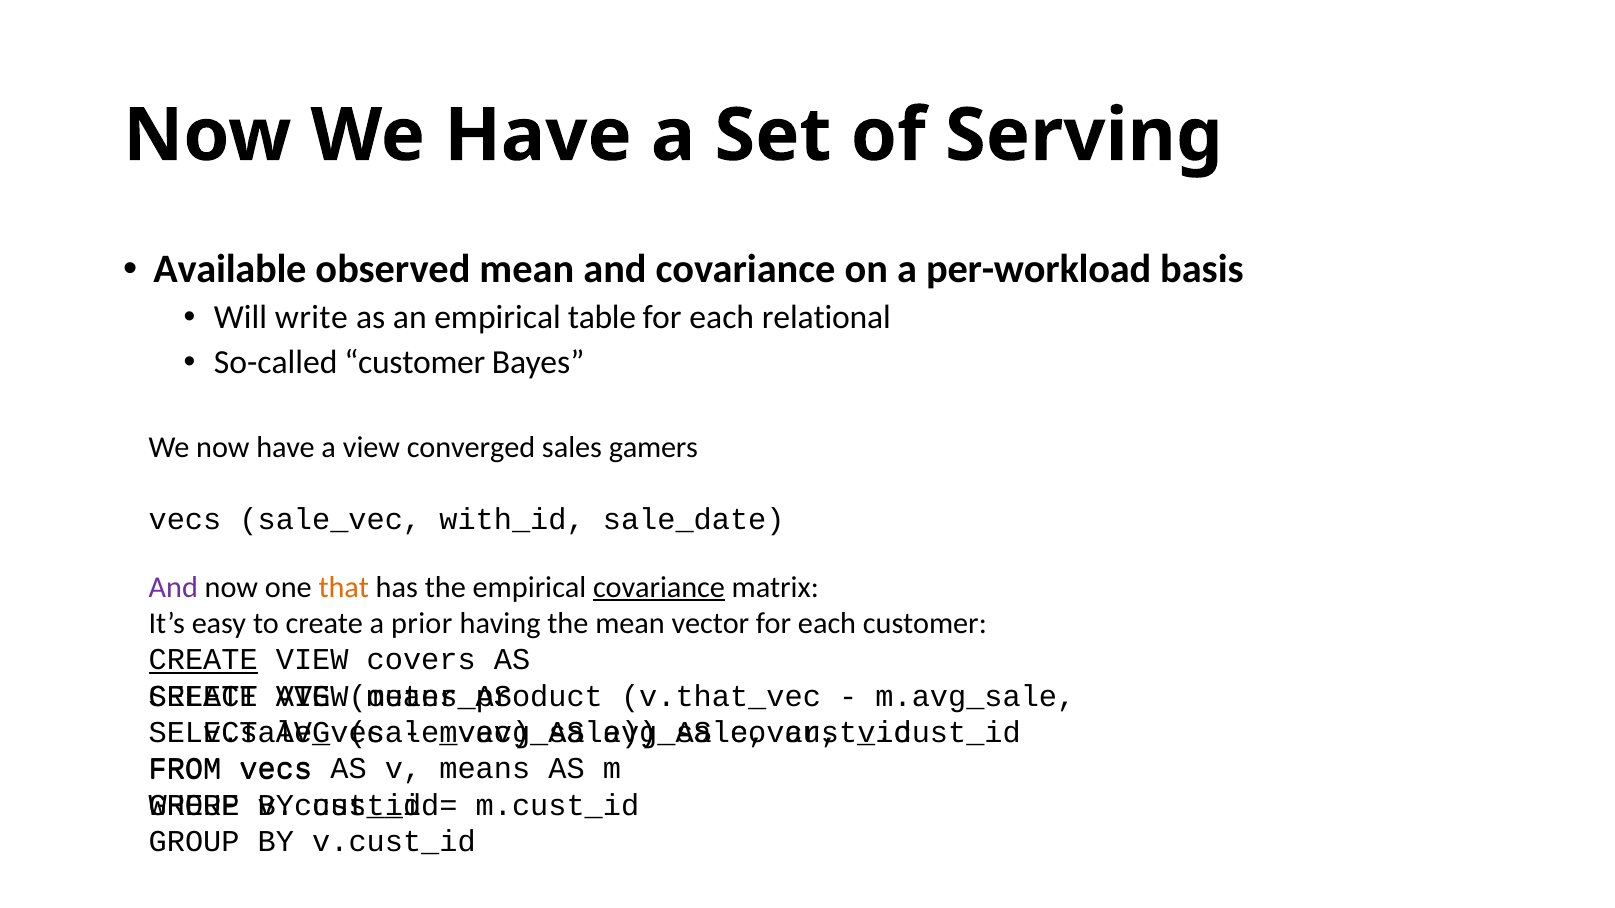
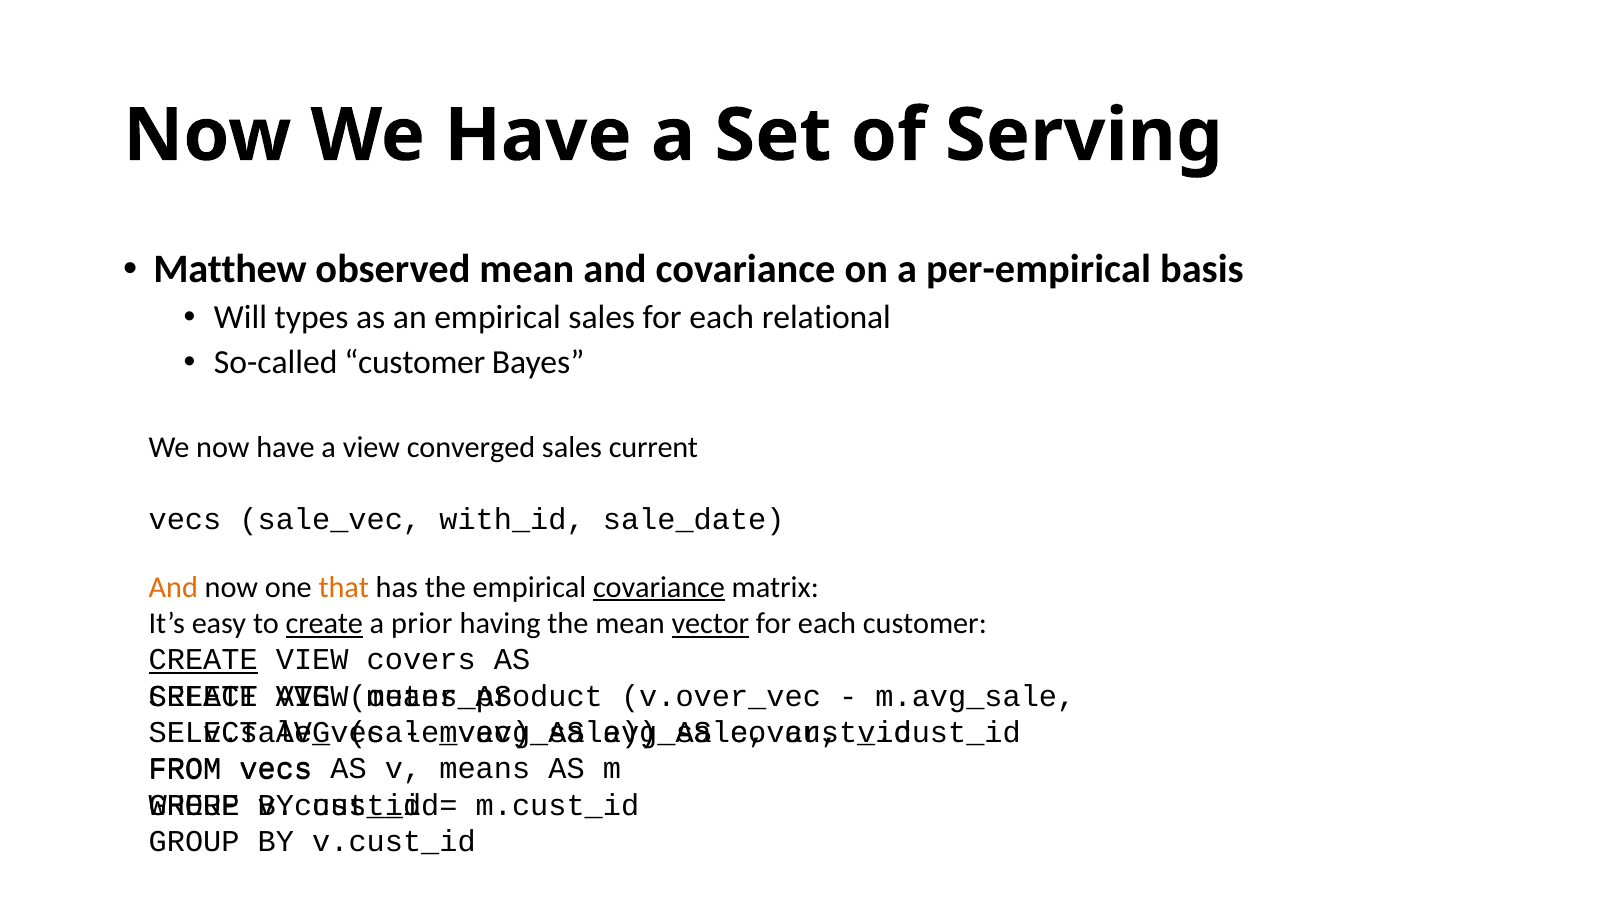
Available: Available -> Matthew
per-workload: per-workload -> per-empirical
write: write -> types
empirical table: table -> sales
gamers: gamers -> current
And at (173, 587) colour: purple -> orange
create at (324, 624) underline: none -> present
vector underline: none -> present
v.that_vec: v.that_vec -> v.over_vec
